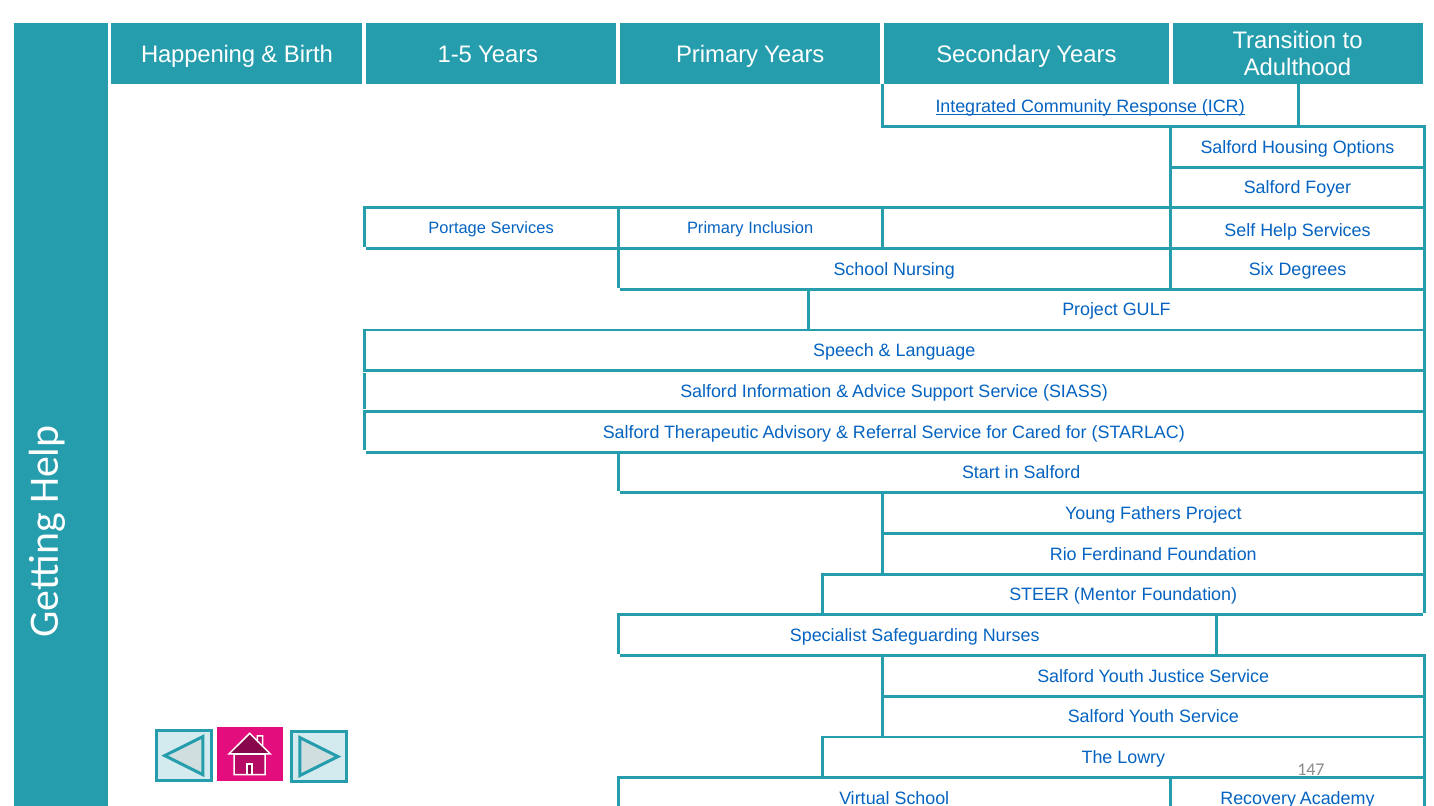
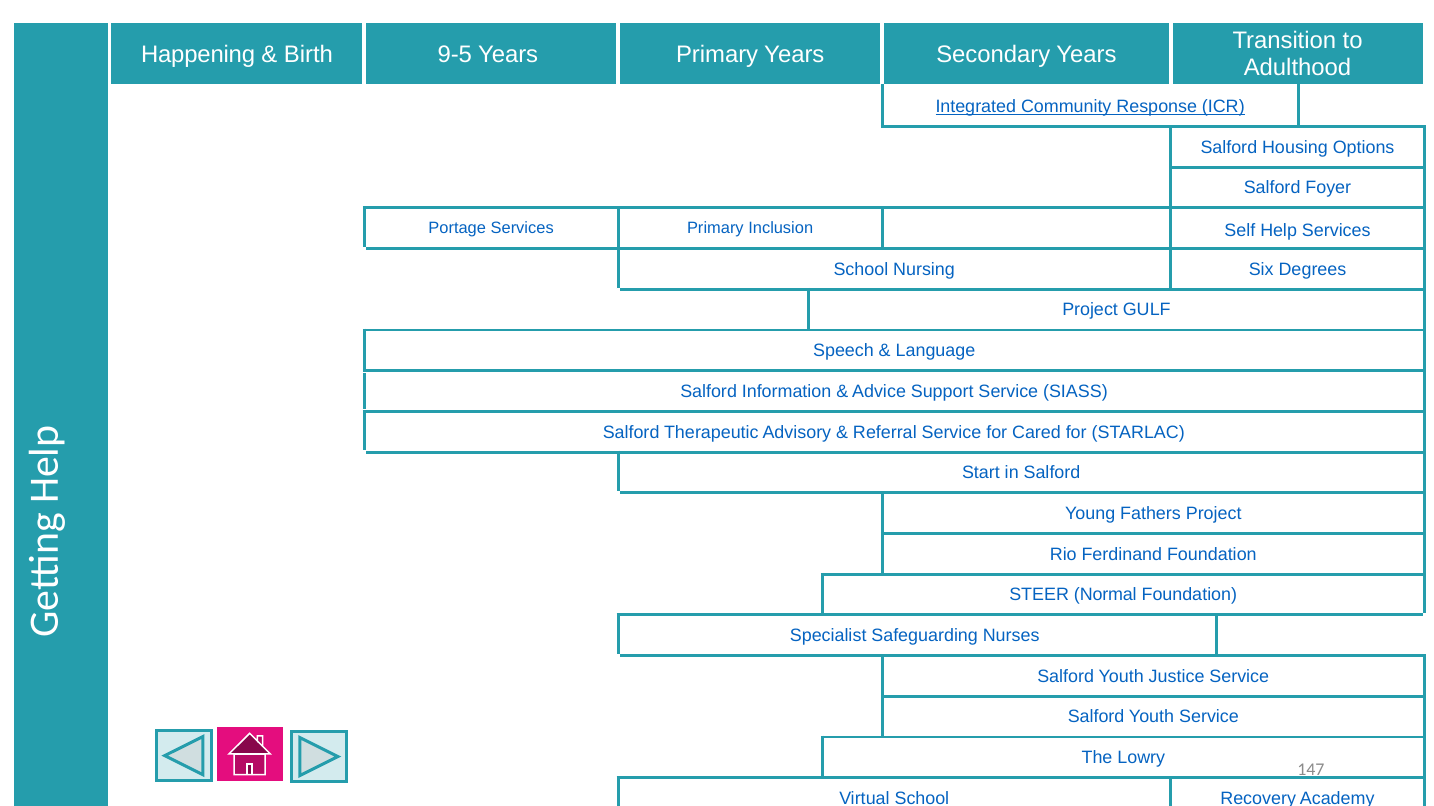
1-5: 1-5 -> 9-5
Mentor: Mentor -> Normal
